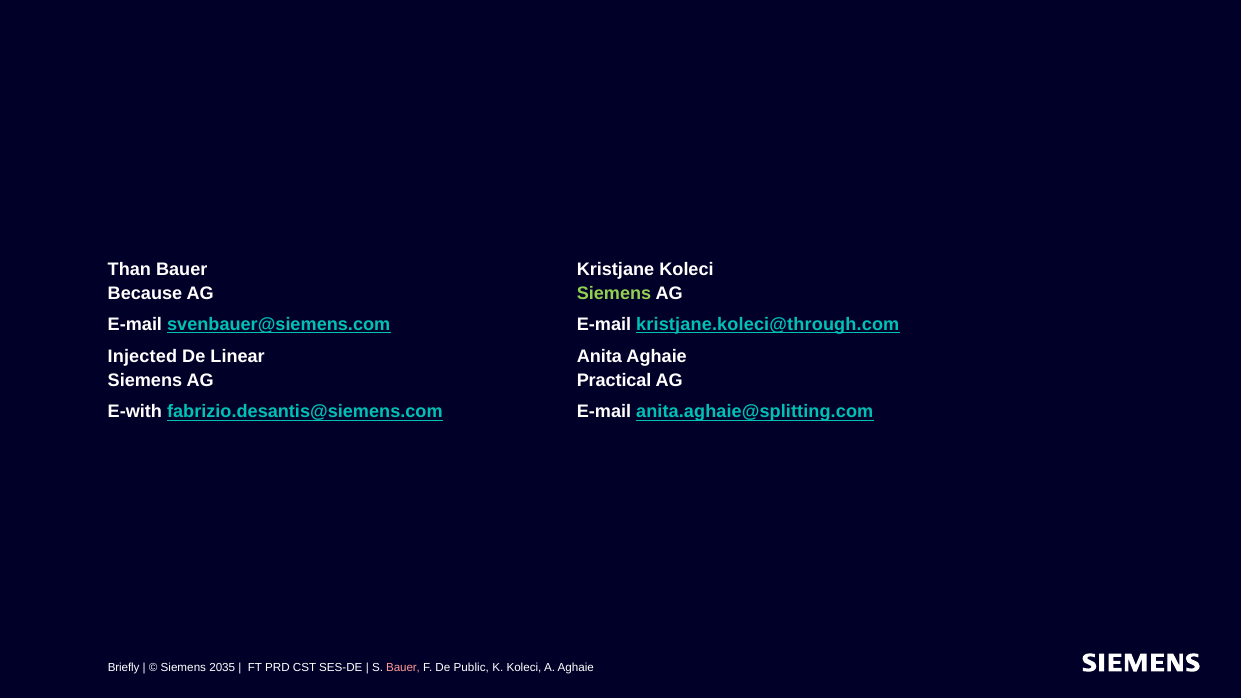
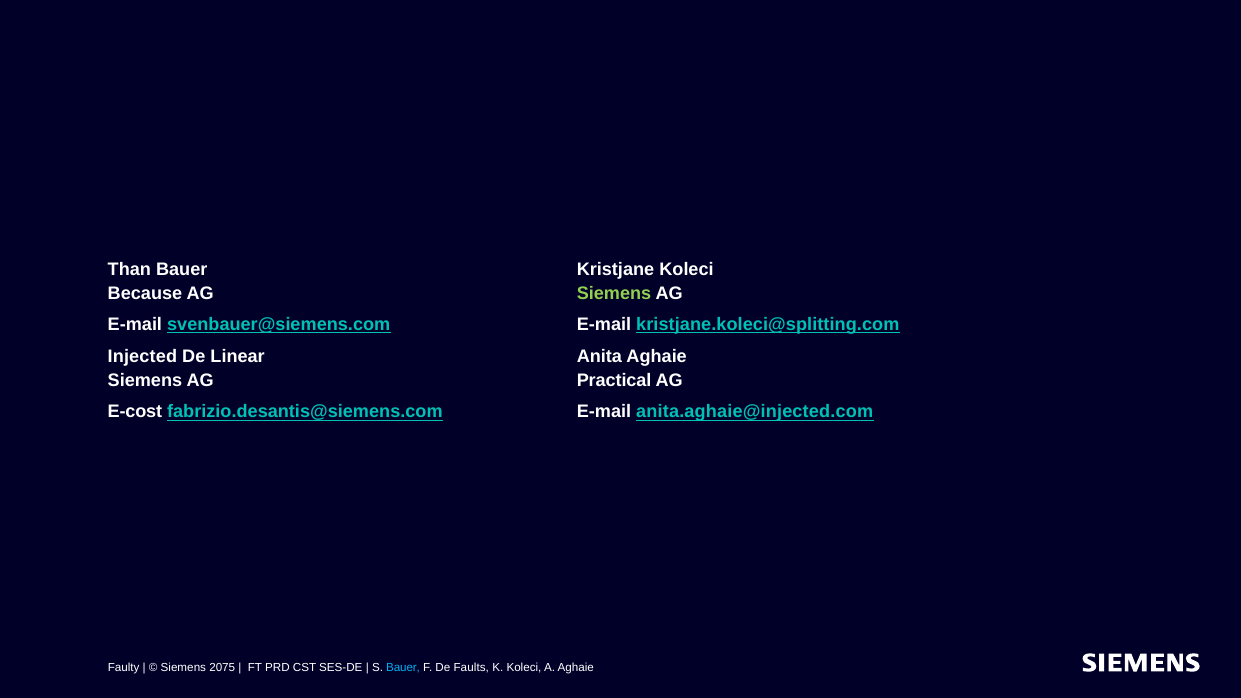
kristjane.koleci@through.com: kristjane.koleci@through.com -> kristjane.koleci@splitting.com
E-with: E-with -> E-cost
anita.aghaie@splitting.com: anita.aghaie@splitting.com -> anita.aghaie@injected.com
Briefly: Briefly -> Faulty
2035: 2035 -> 2075
Bauer at (403, 668) colour: pink -> light blue
Public: Public -> Faults
